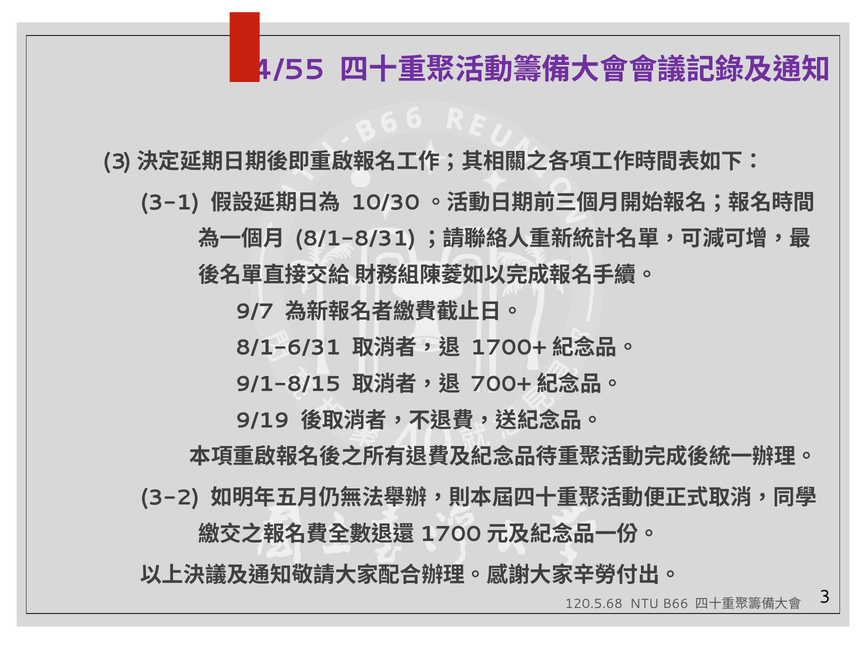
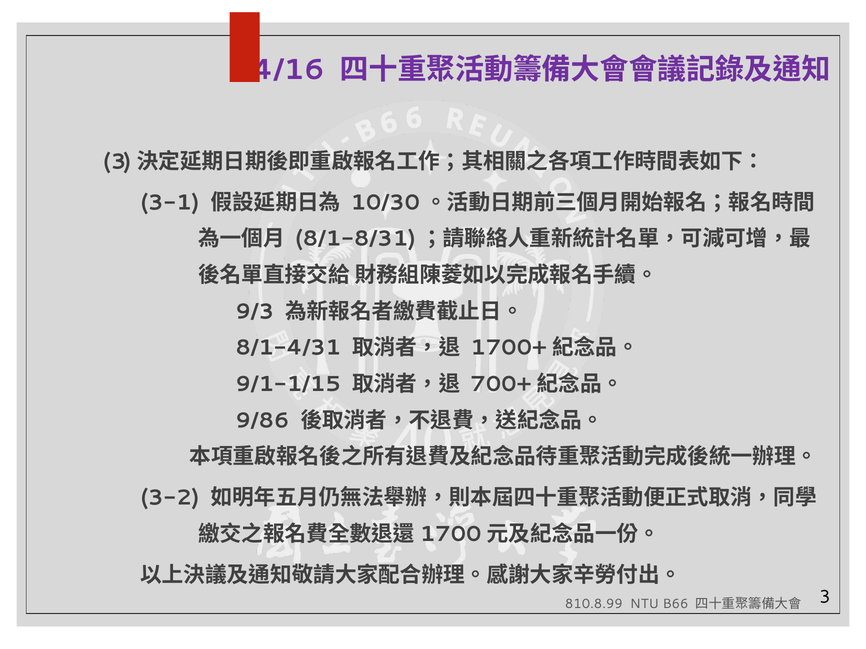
4/55: 4/55 -> 4/16
9/7: 9/7 -> 9/3
8/1-6/31: 8/1-6/31 -> 8/1-4/31
9/1-8/15: 9/1-8/15 -> 9/1-1/15
9/19: 9/19 -> 9/86
120.5.68: 120.5.68 -> 810.8.99
